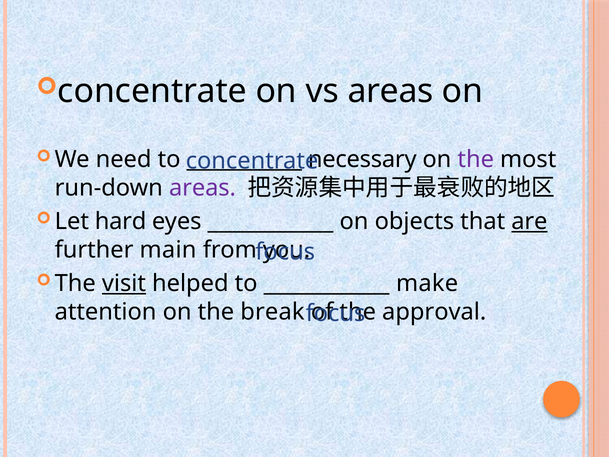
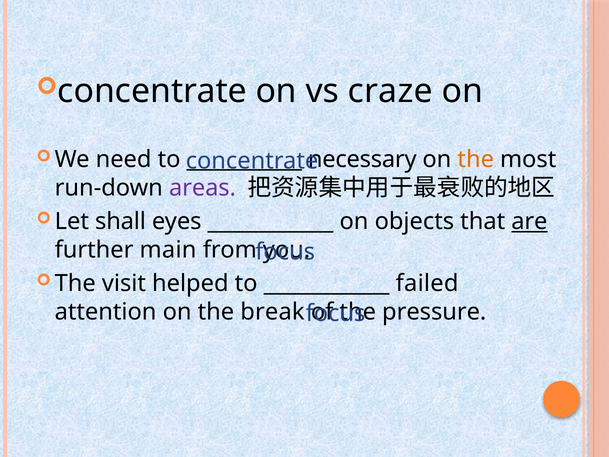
vs areas: areas -> craze
the at (476, 159) colour: purple -> orange
hard: hard -> shall
visit underline: present -> none
make: make -> failed
approval: approval -> pressure
